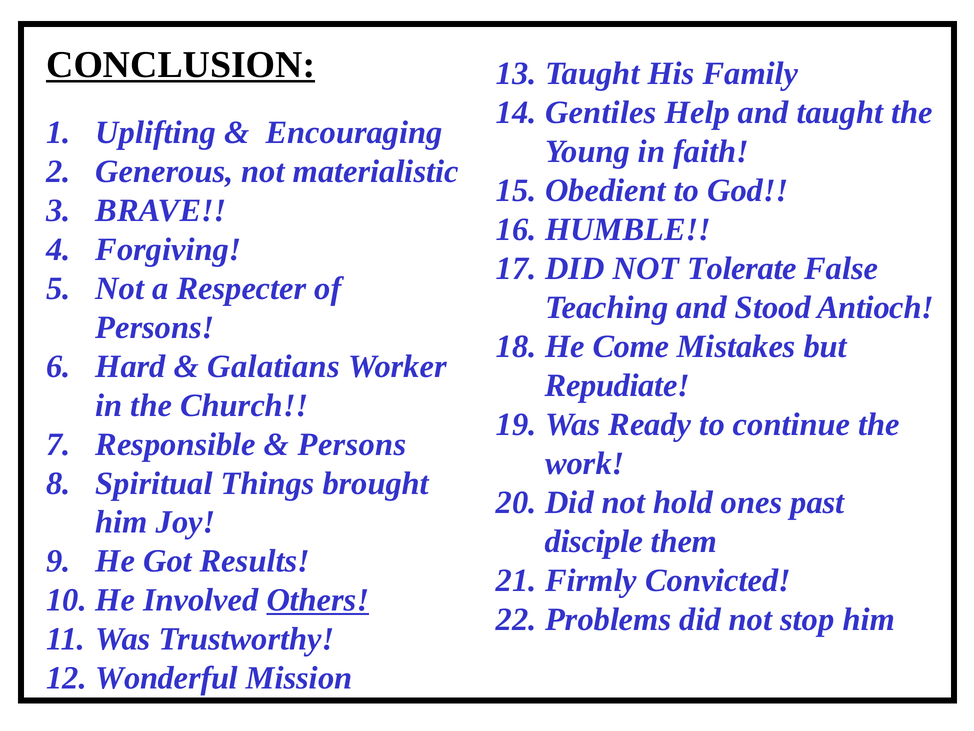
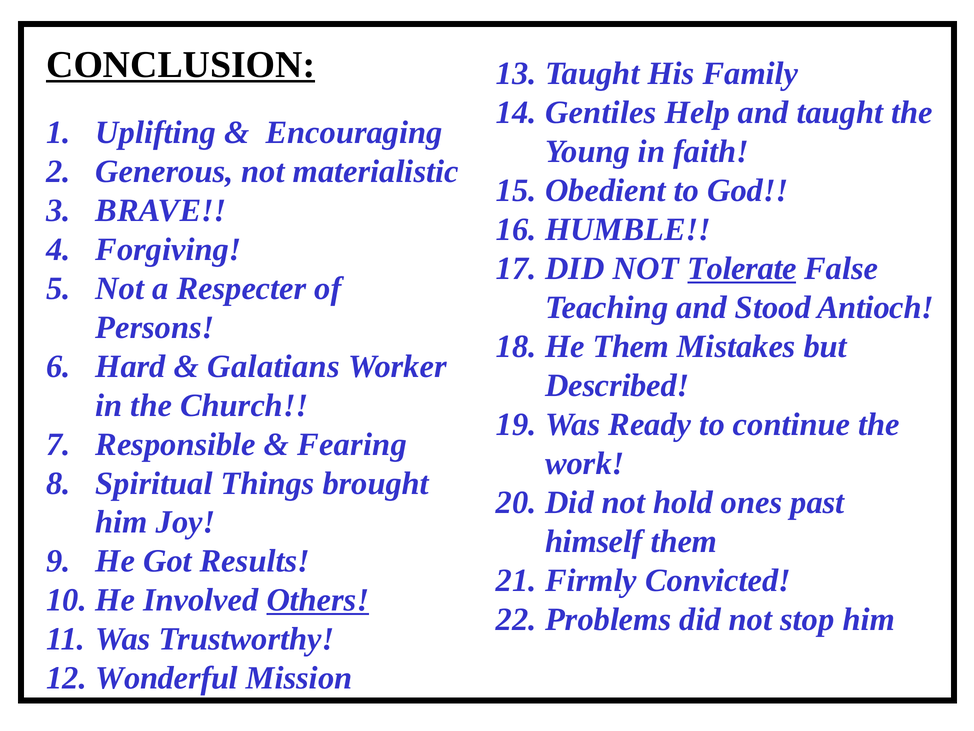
Tolerate underline: none -> present
He Come: Come -> Them
Repudiate: Repudiate -> Described
Persons at (352, 444): Persons -> Fearing
disciple: disciple -> himself
